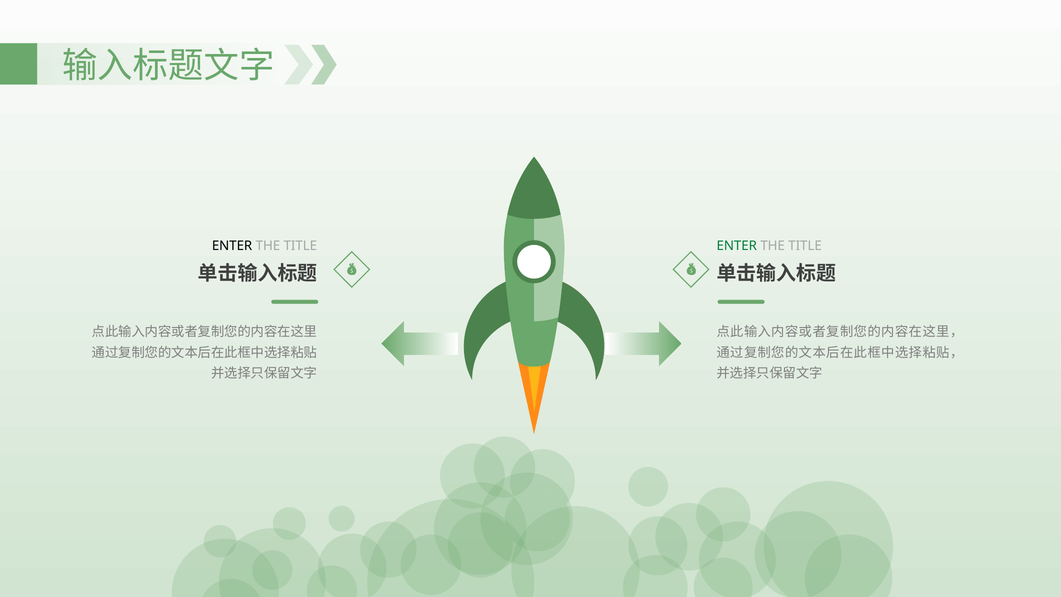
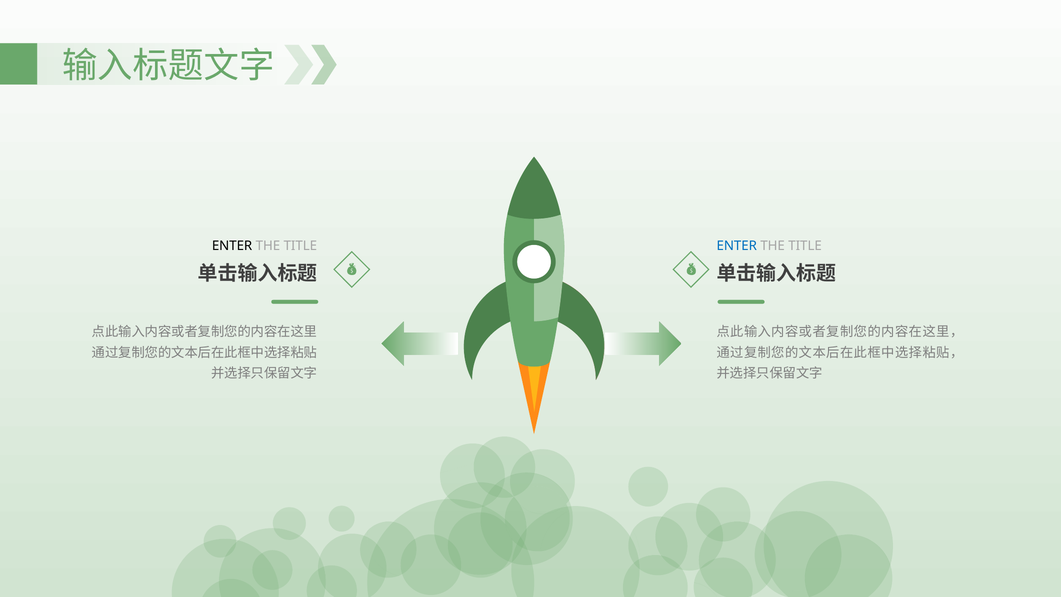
ENTER at (737, 246) colour: green -> blue
